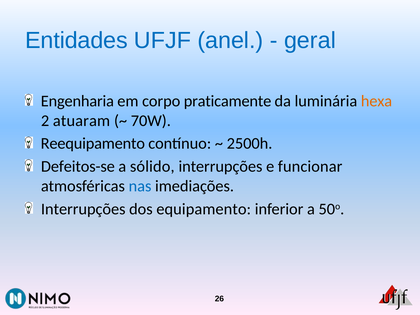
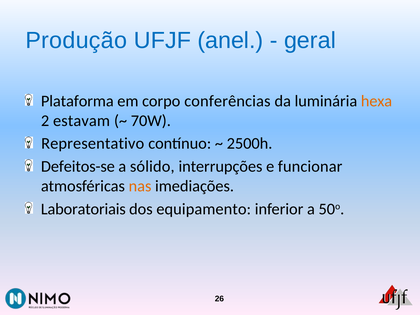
Entidades: Entidades -> Produção
Engenharia: Engenharia -> Plataforma
praticamente: praticamente -> conferências
atuaram: atuaram -> estavam
Reequipamento: Reequipamento -> Representativo
nas colour: blue -> orange
Interrupções at (83, 209): Interrupções -> Laboratoriais
